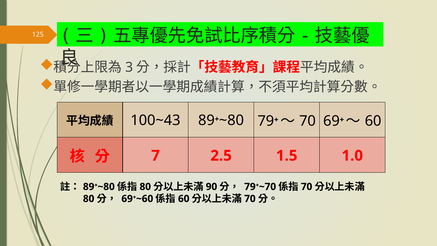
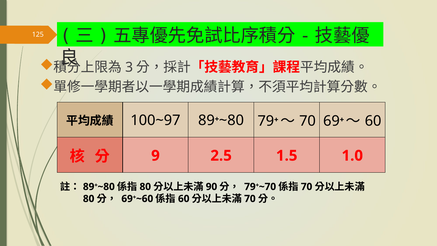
100~43: 100~43 -> 100~97
7: 7 -> 9
